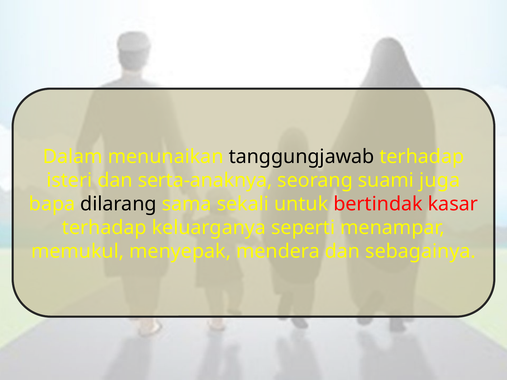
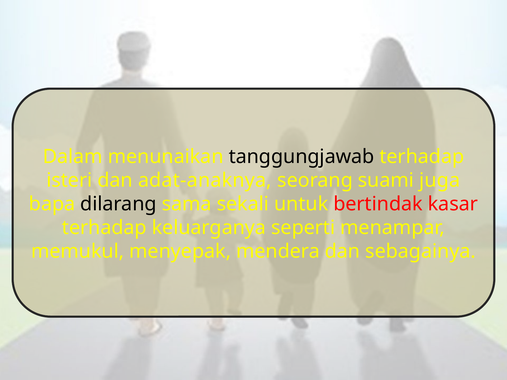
serta-anaknya: serta-anaknya -> adat-anaknya
